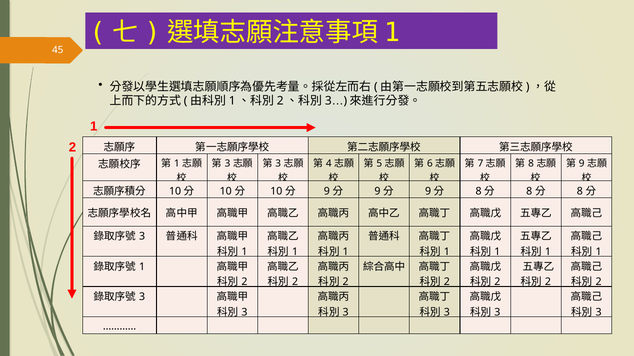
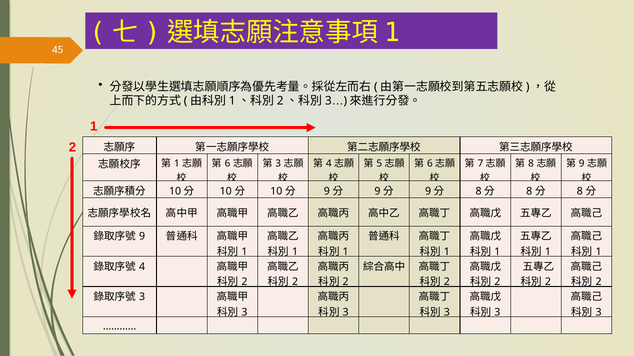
3 at (228, 164): 3 -> 6
3 at (142, 237): 3 -> 9
1 at (142, 267): 1 -> 4
